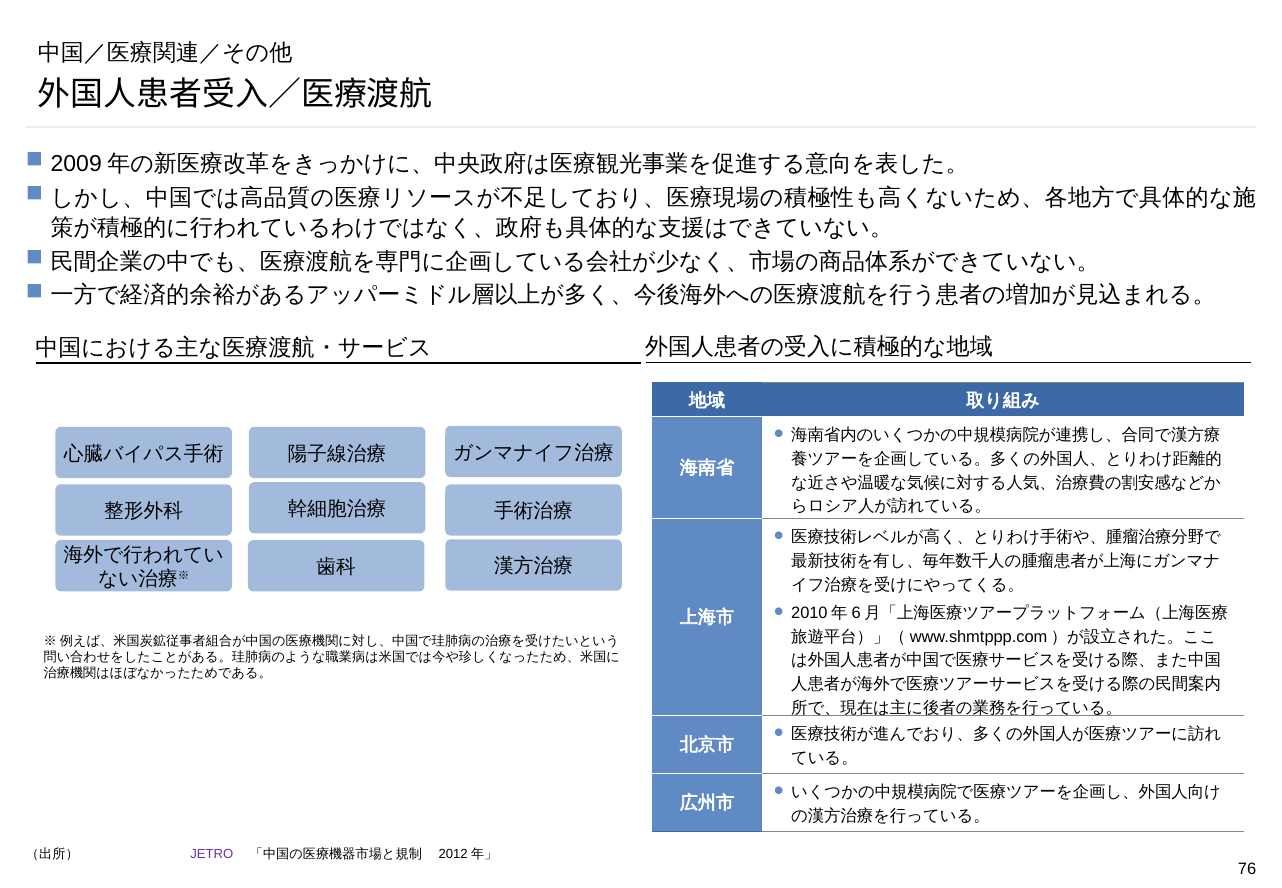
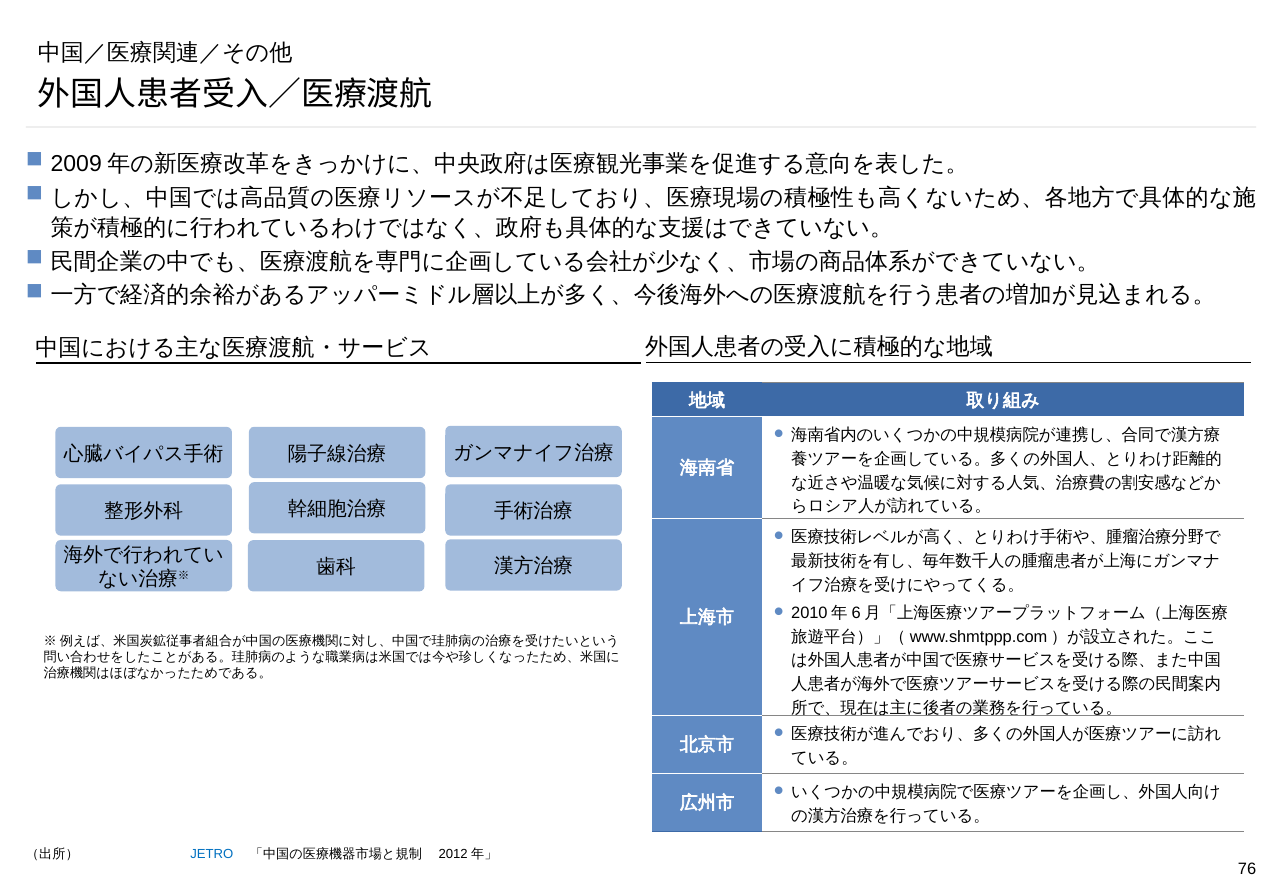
JETRO colour: purple -> blue
